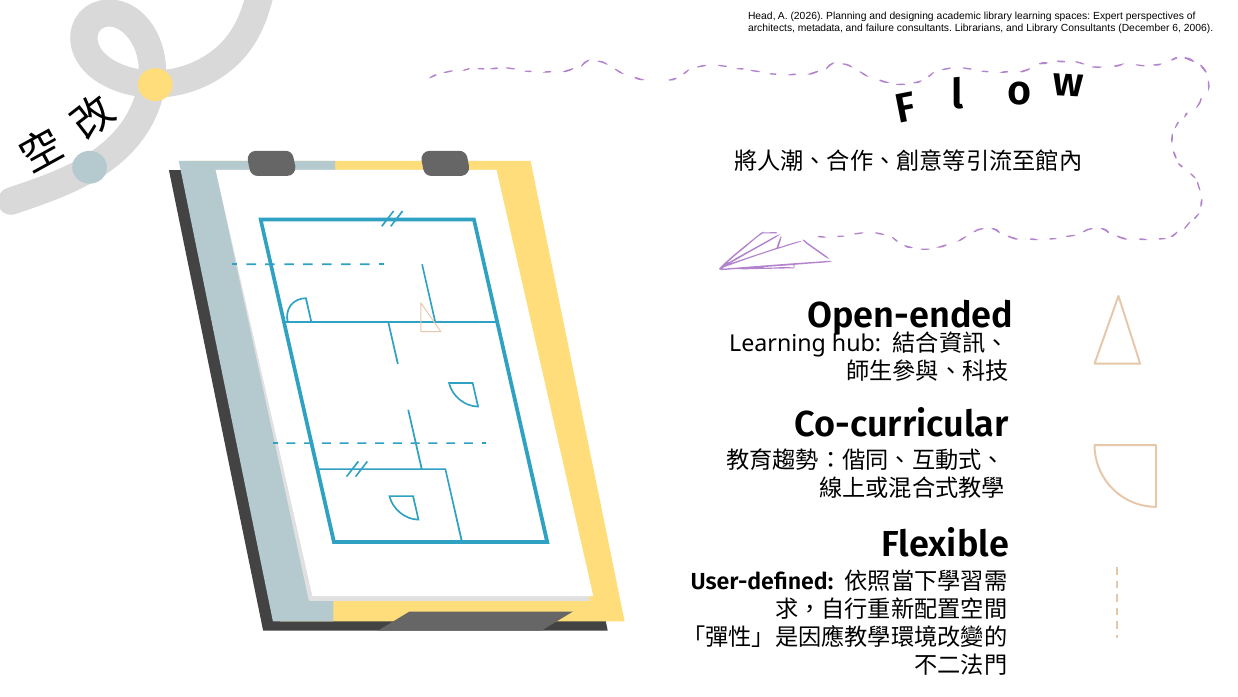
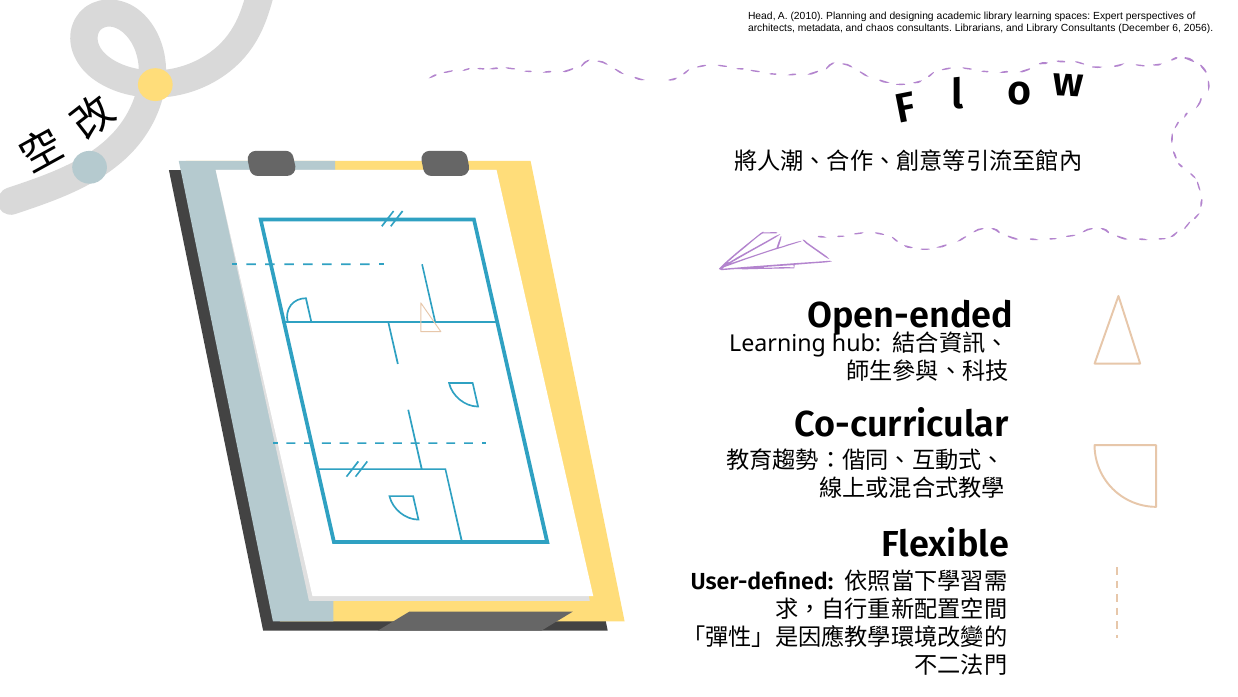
2026: 2026 -> 2010
failure: failure -> chaos
2006: 2006 -> 2056
